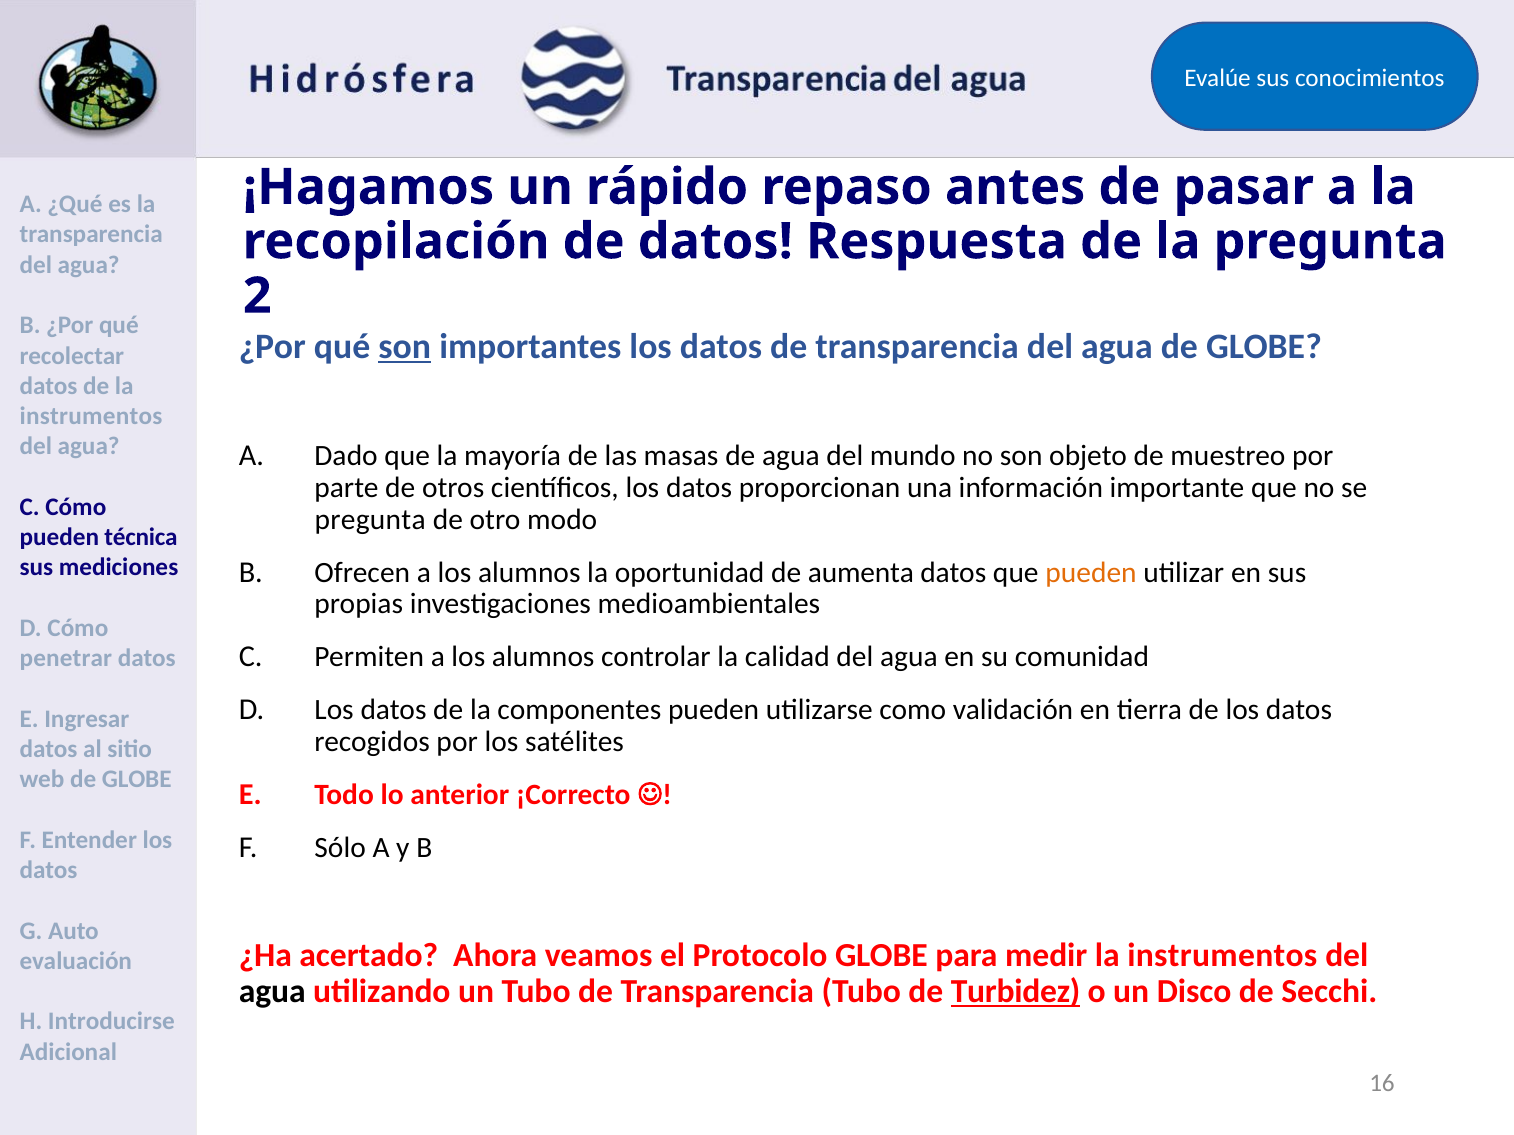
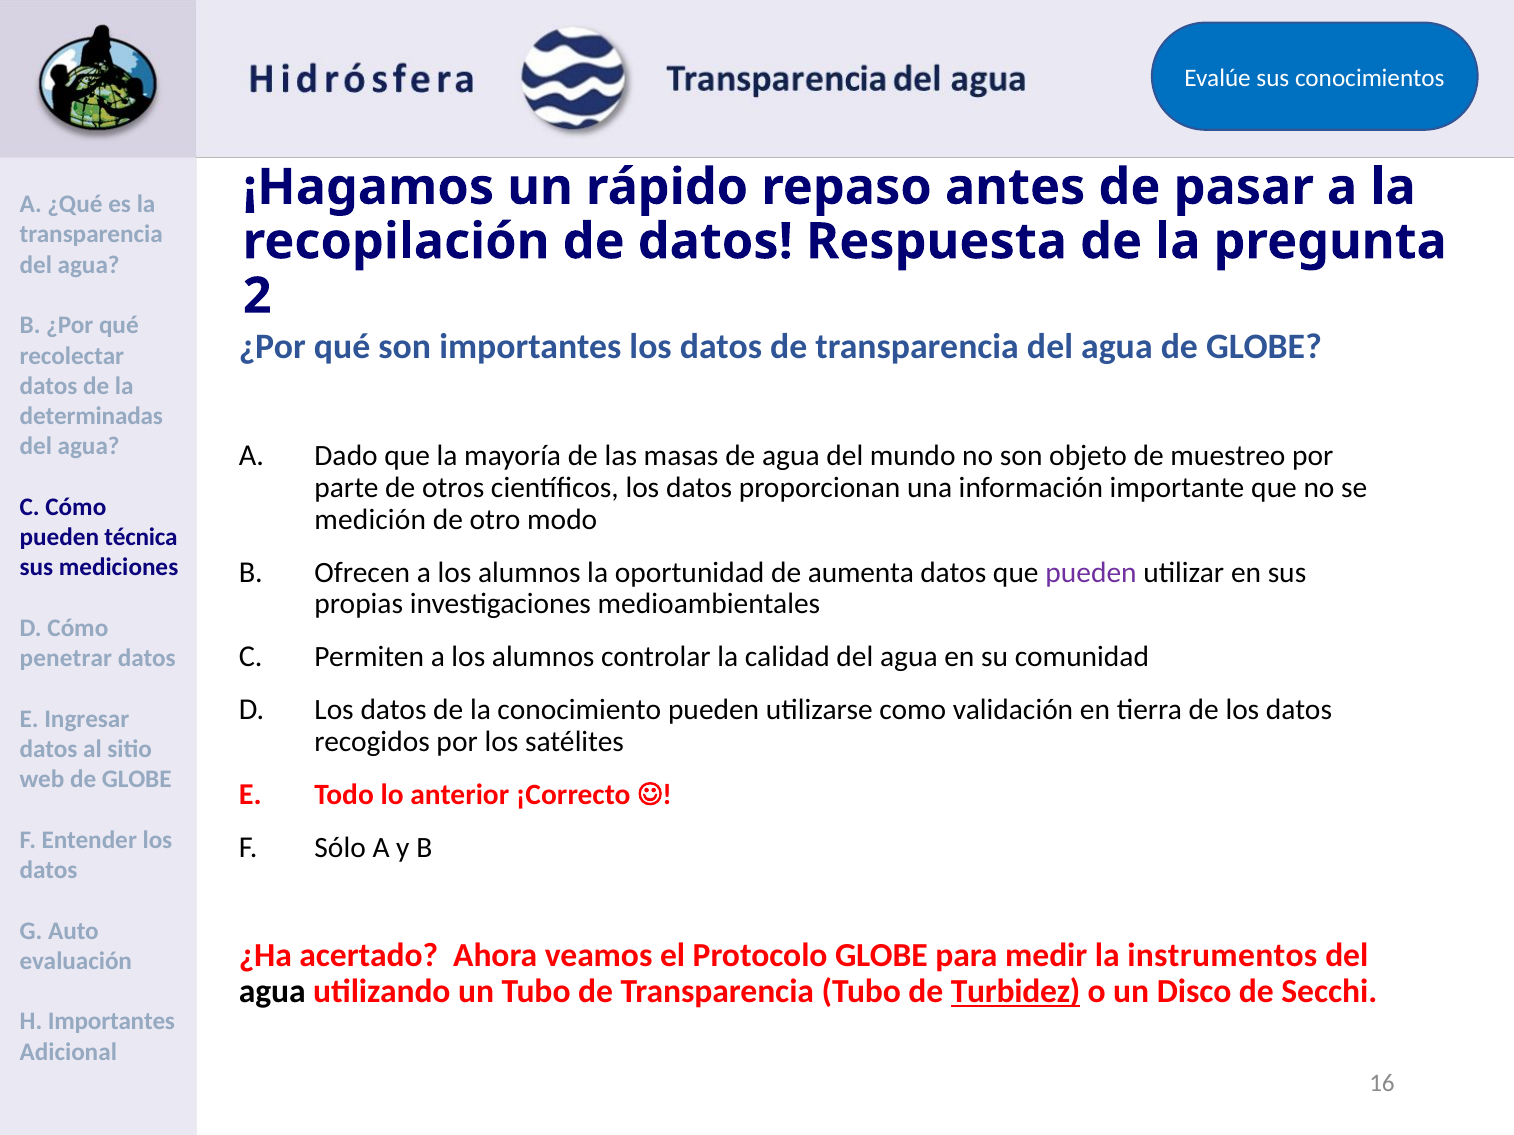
son at (405, 347) underline: present -> none
instrumentos at (91, 416): instrumentos -> determinadas
pregunta at (370, 520): pregunta -> medición
pueden at (1091, 573) colour: orange -> purple
componentes: componentes -> conocimiento
H Introducirse: Introducirse -> Importantes
